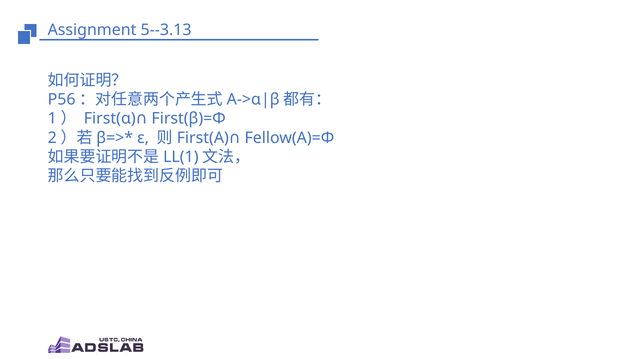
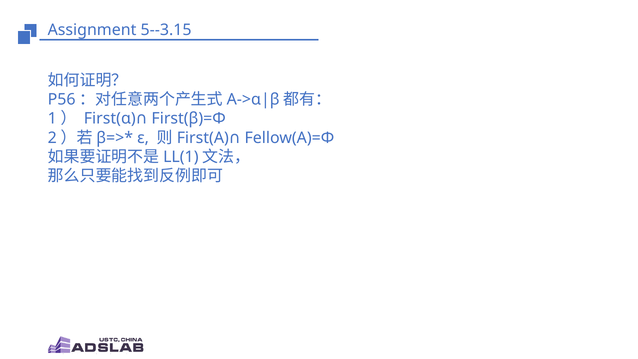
5--3.13: 5--3.13 -> 5--3.15
